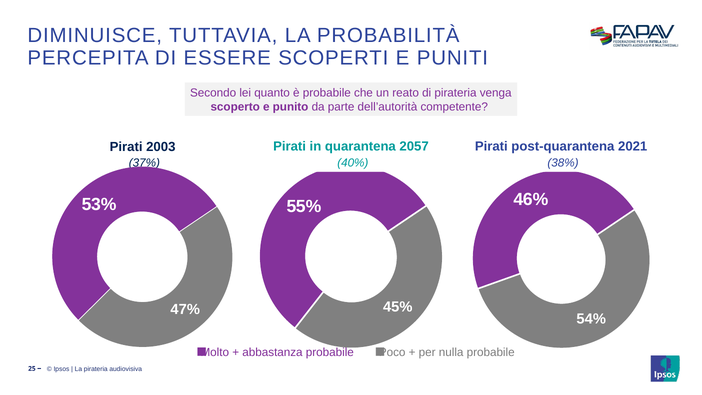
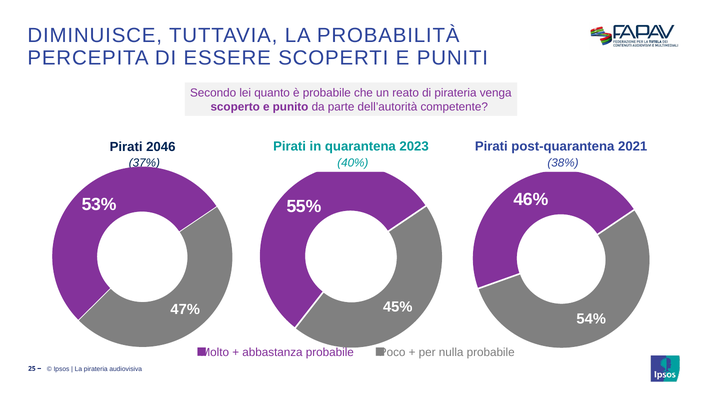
2057: 2057 -> 2023
2003: 2003 -> 2046
